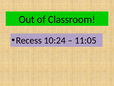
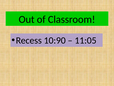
10:24: 10:24 -> 10:90
